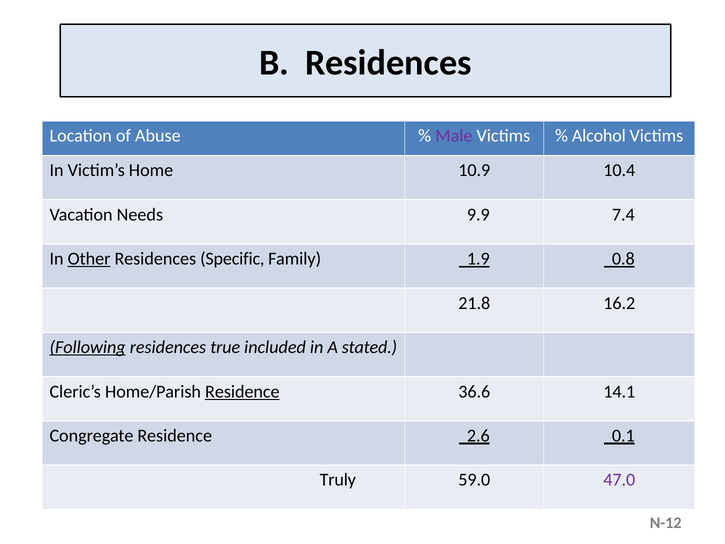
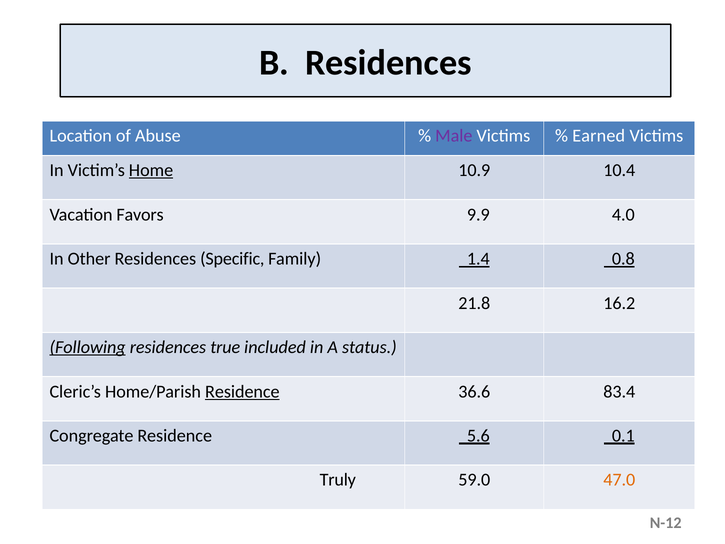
Alcohol: Alcohol -> Earned
Home underline: none -> present
Needs: Needs -> Favors
7.4: 7.4 -> 4.0
Other underline: present -> none
1.9: 1.9 -> 1.4
stated: stated -> status
14.1: 14.1 -> 83.4
2.6: 2.6 -> 5.6
47.0 colour: purple -> orange
